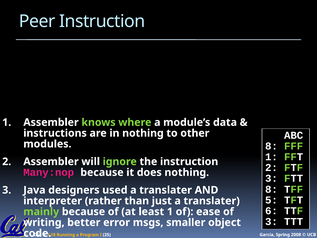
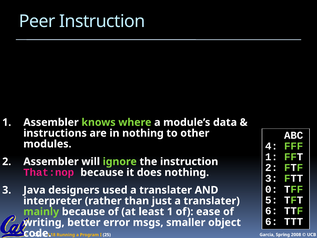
8 at (271, 146): 8 -> 4
Many:nop: Many:nop -> That:nop
8 at (271, 189): 8 -> 0
3 at (271, 221): 3 -> 6
